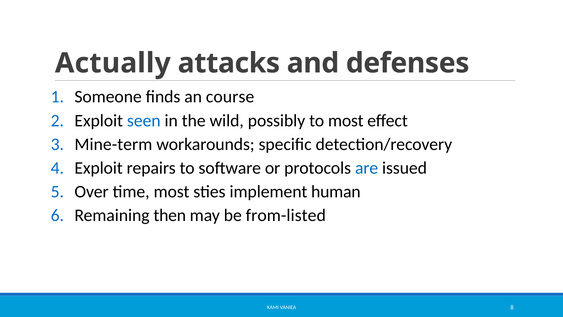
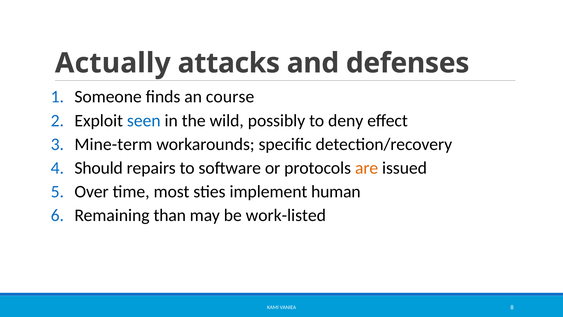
to most: most -> deny
Exploit at (99, 168): Exploit -> Should
are colour: blue -> orange
then: then -> than
from-listed: from-listed -> work-listed
